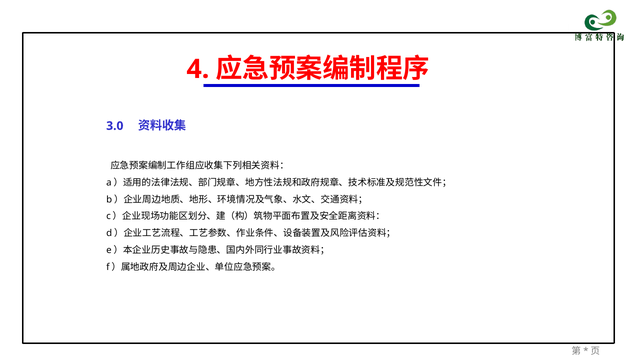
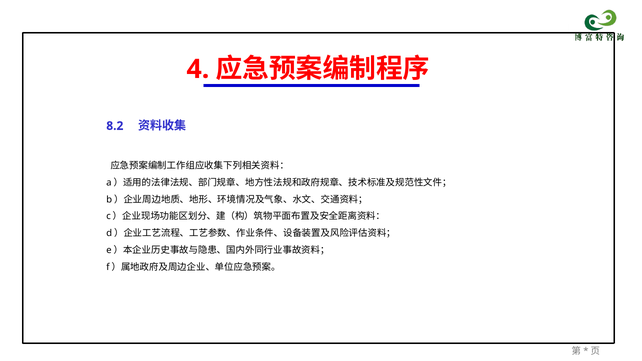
3.0: 3.0 -> 8.2
